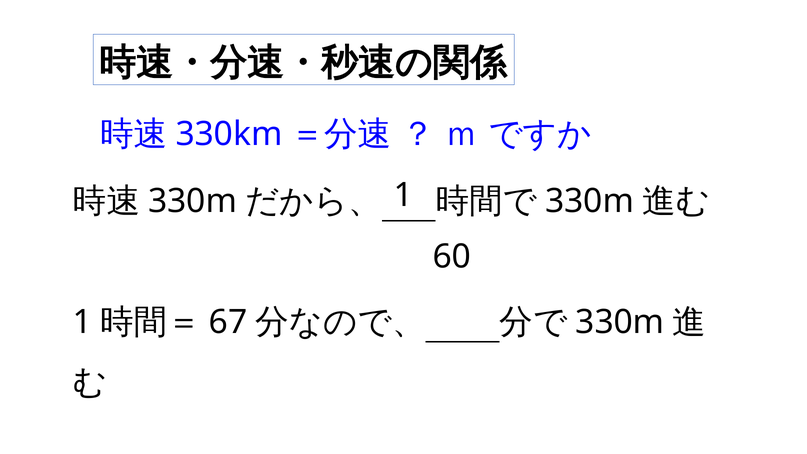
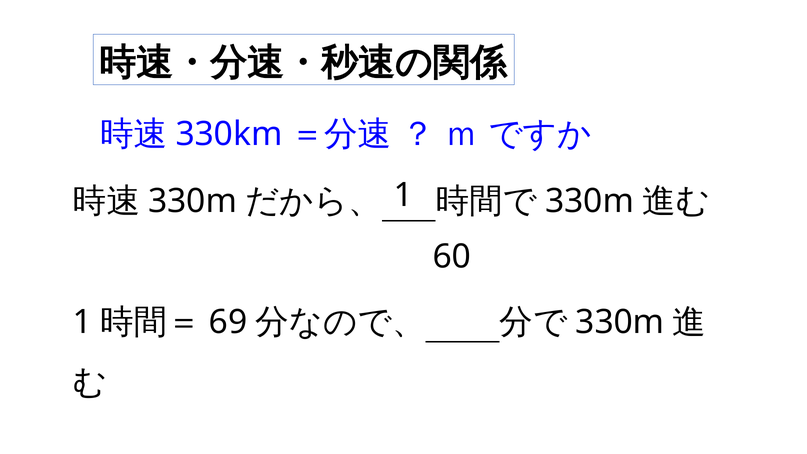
67: 67 -> 69
